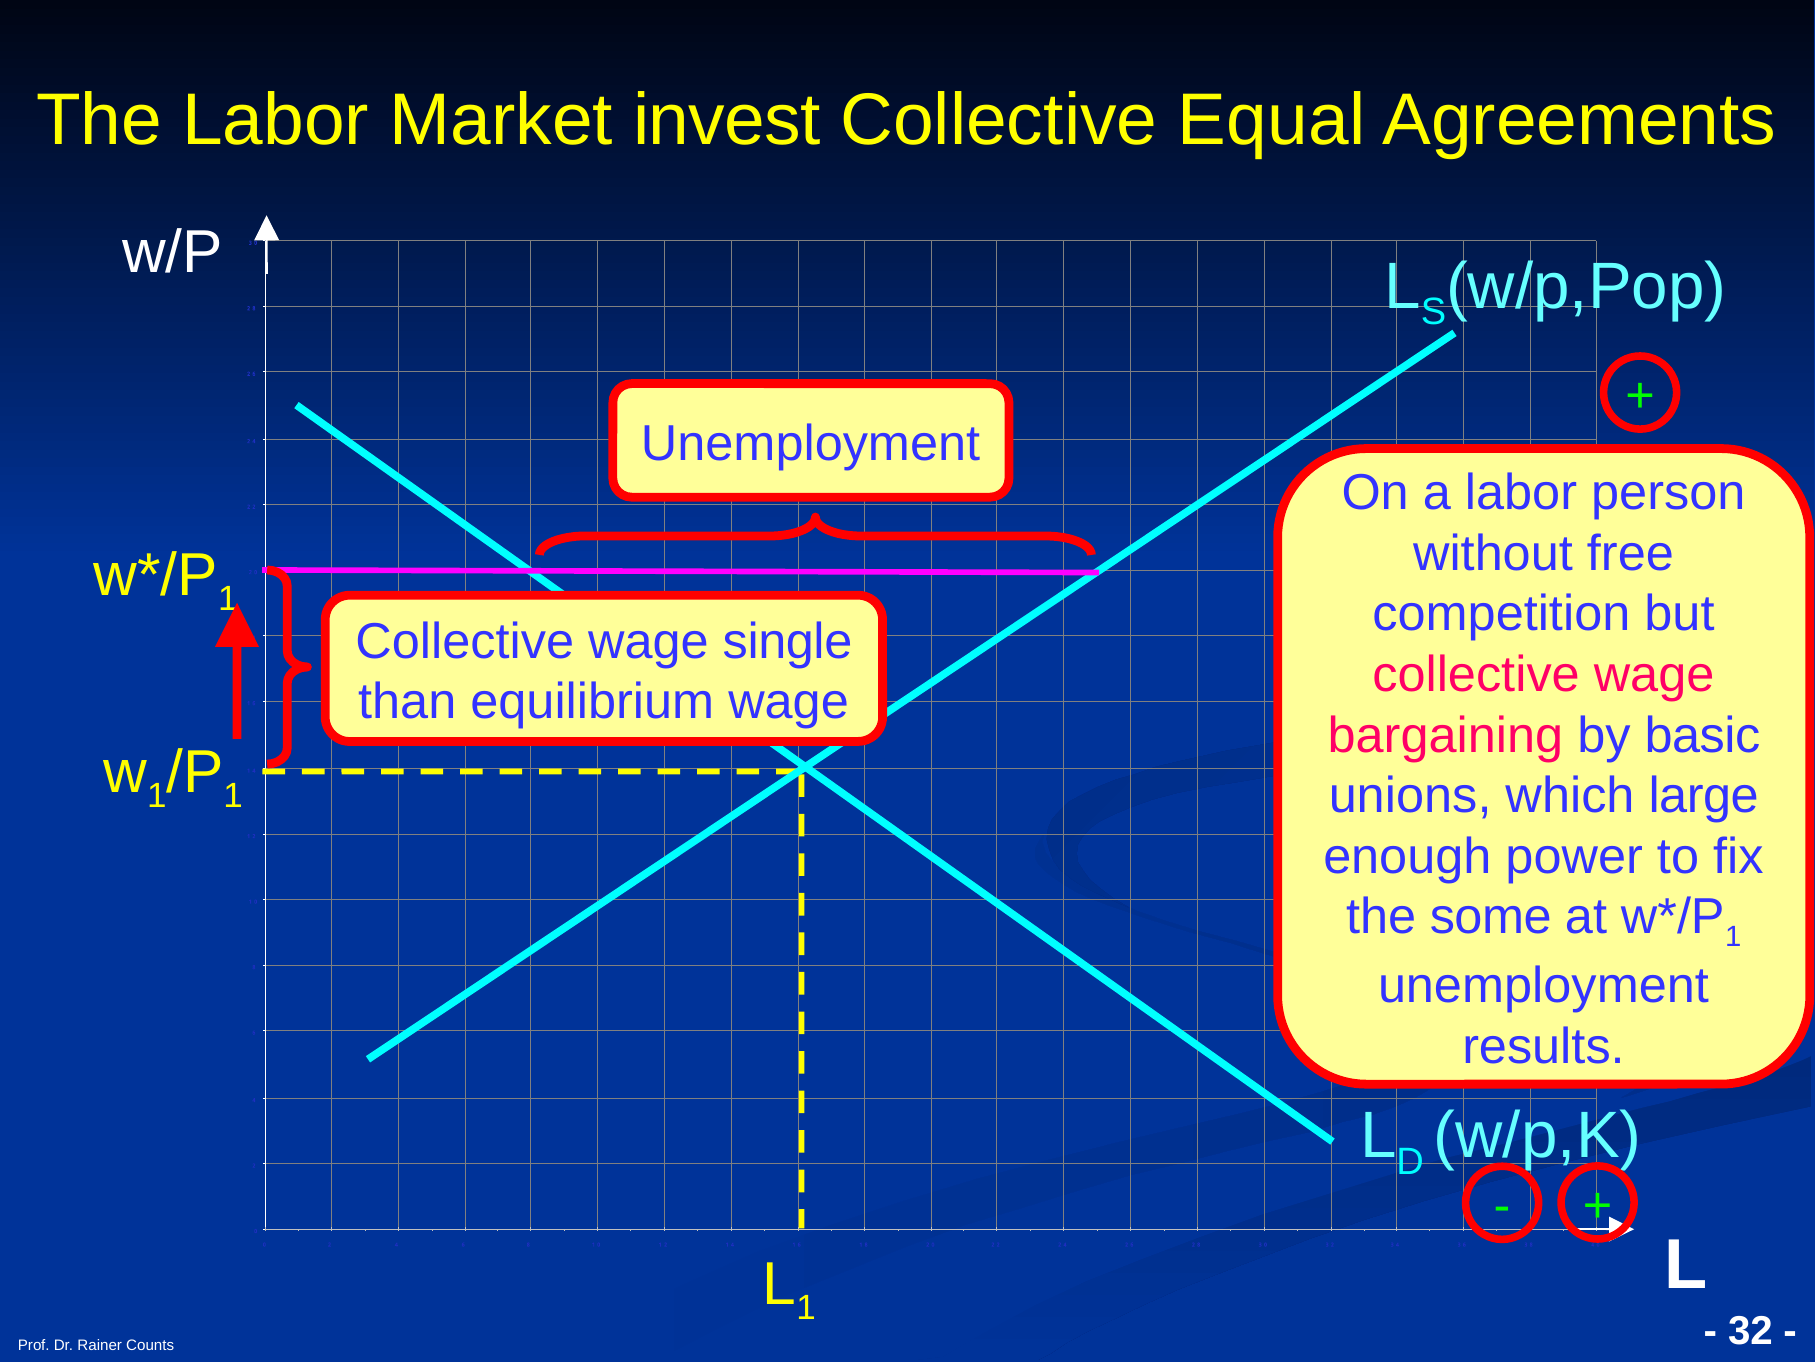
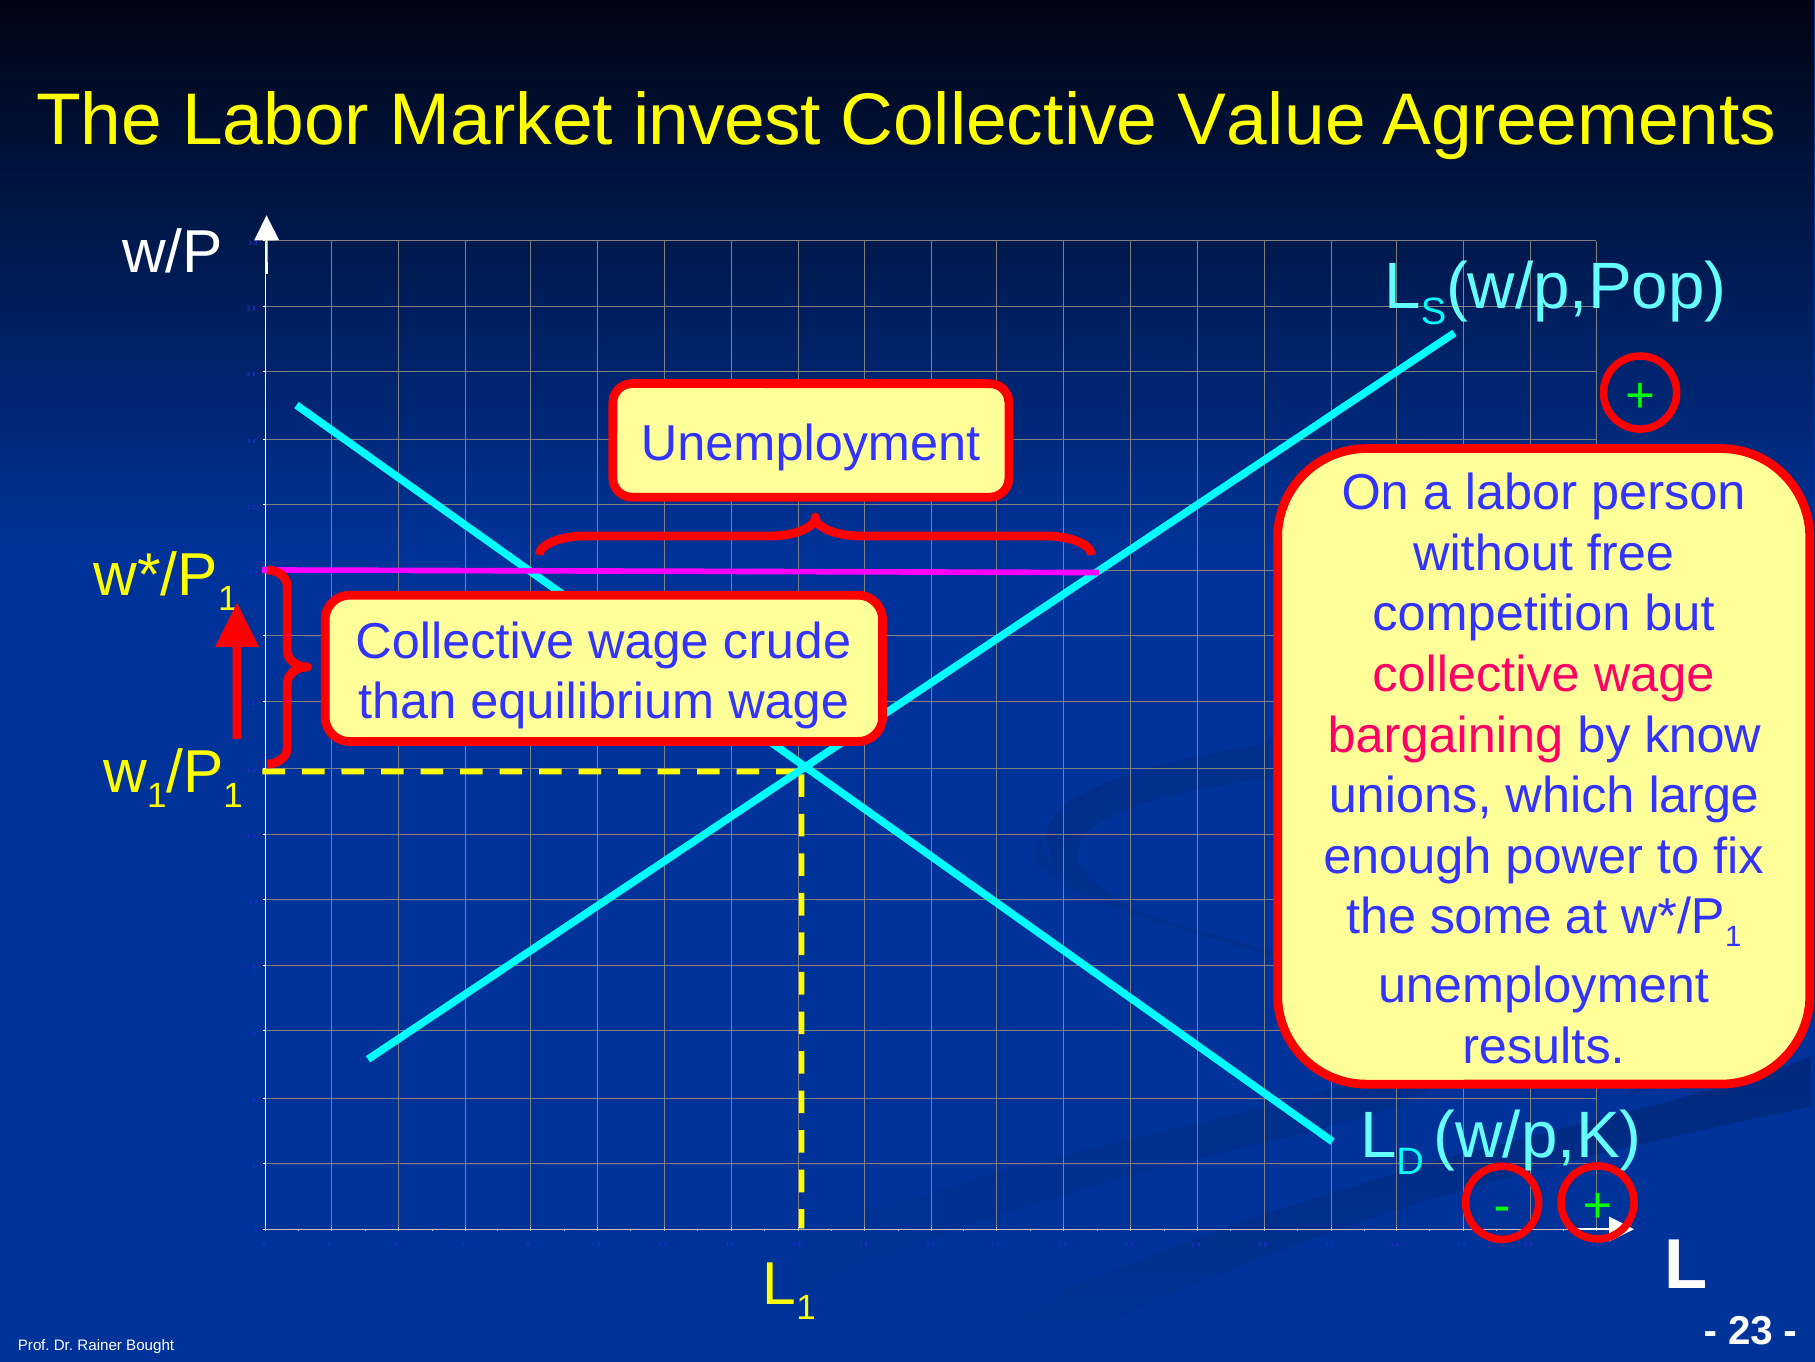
Equal: Equal -> Value
single: single -> crude
basic: basic -> know
32: 32 -> 23
Counts: Counts -> Bought
